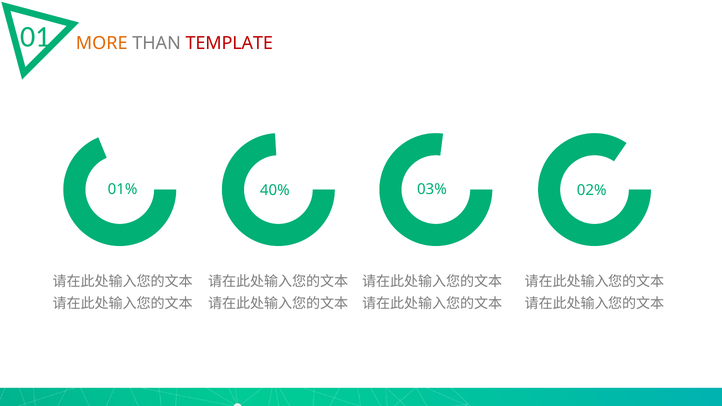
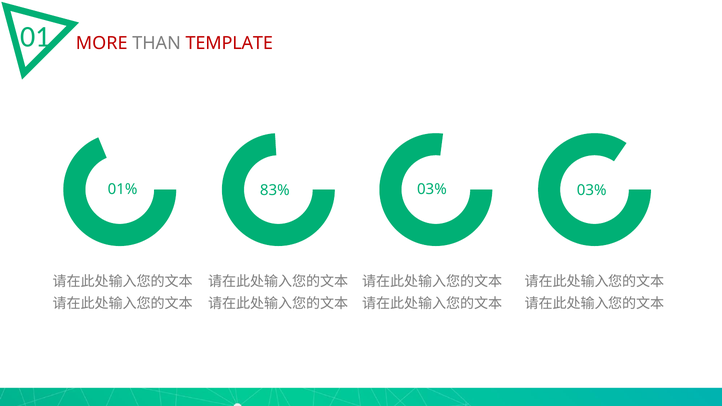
MORE colour: orange -> red
40%: 40% -> 83%
03% 02%: 02% -> 03%
